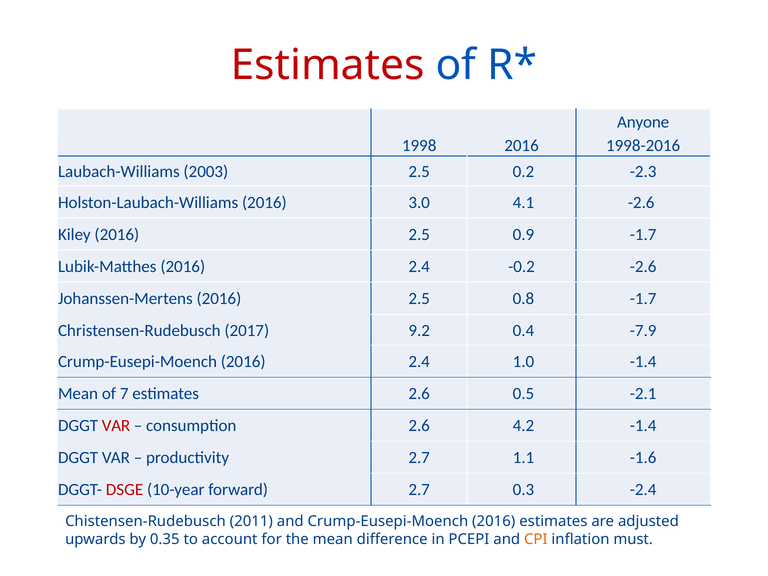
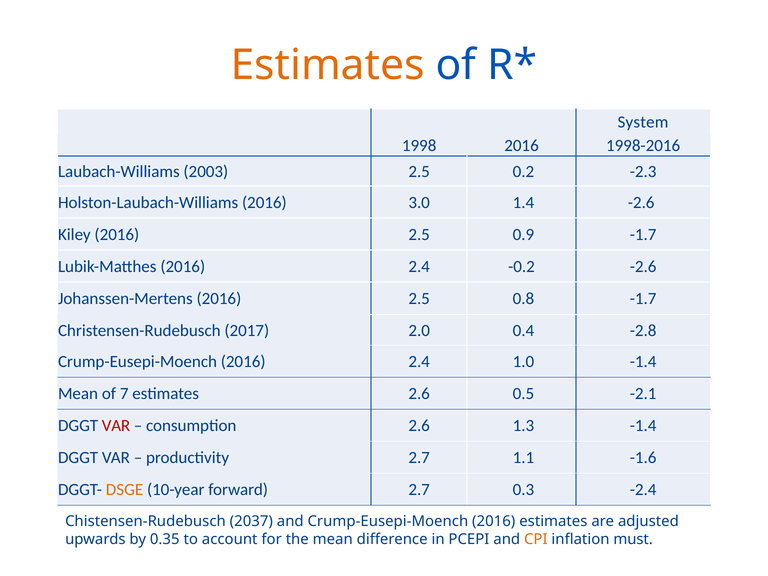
Estimates at (328, 65) colour: red -> orange
Anyone: Anyone -> System
4.1: 4.1 -> 1.4
9.2: 9.2 -> 2.0
-7.9: -7.9 -> -2.8
4.2: 4.2 -> 1.3
DSGE colour: red -> orange
2011: 2011 -> 2037
